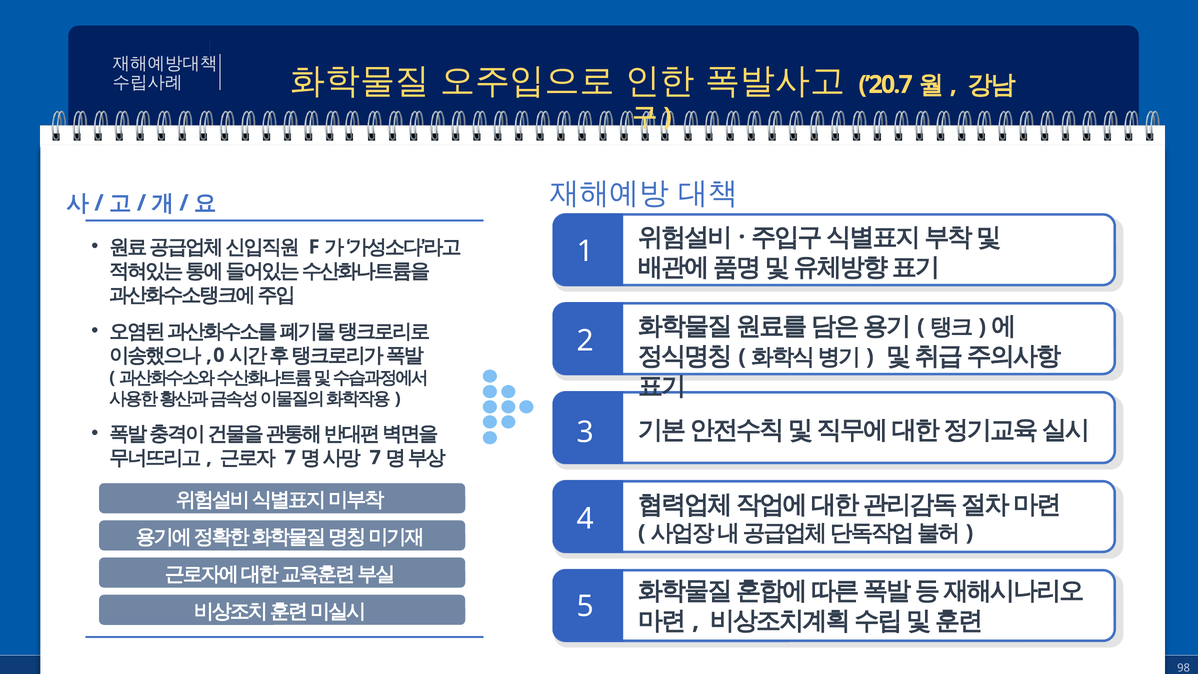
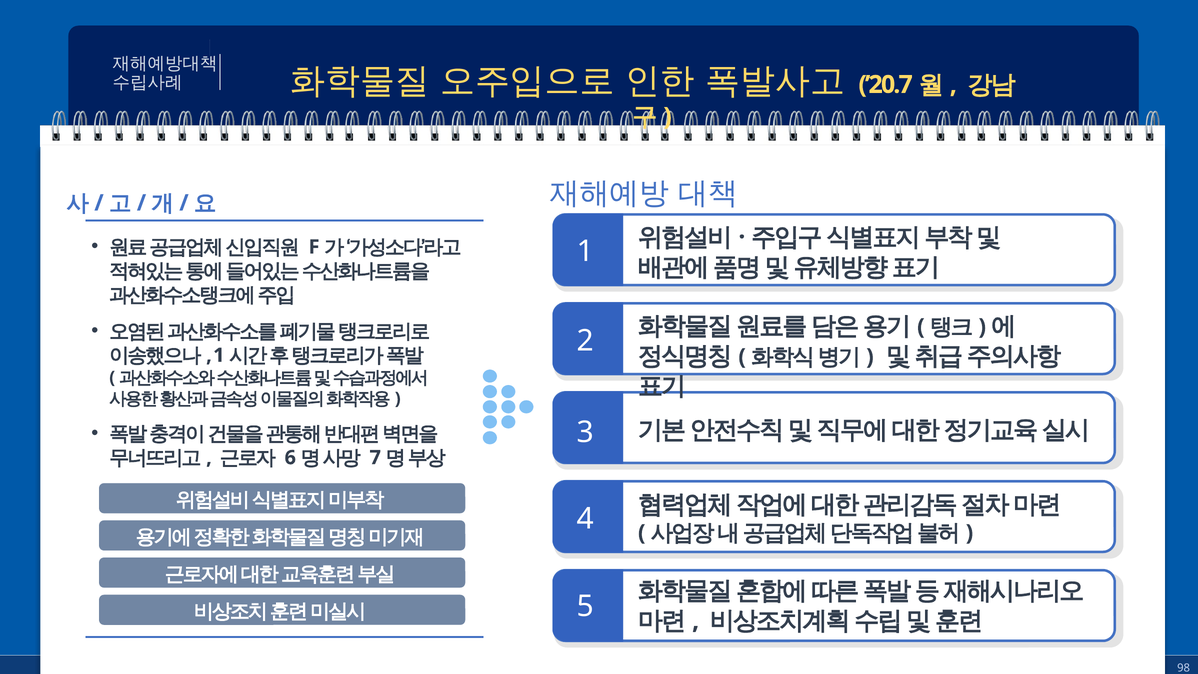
0 at (219, 355): 0 -> 1
7 at (290, 458): 7 -> 6
